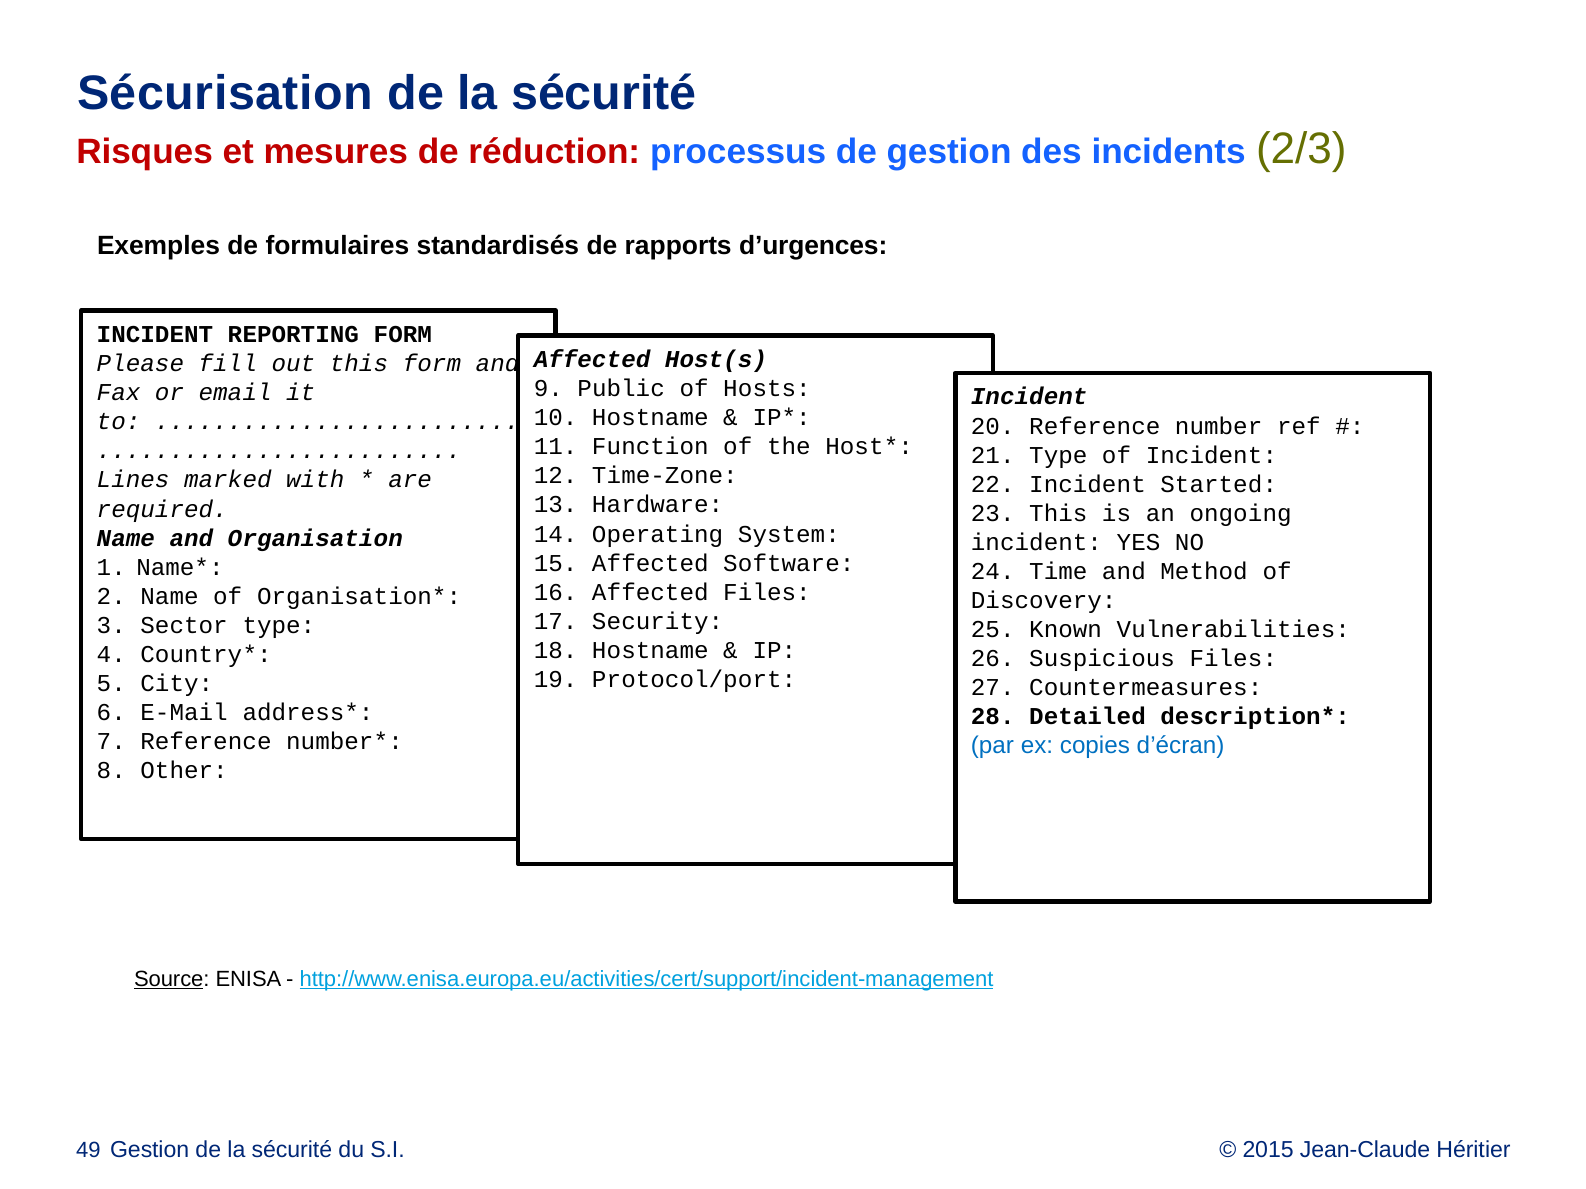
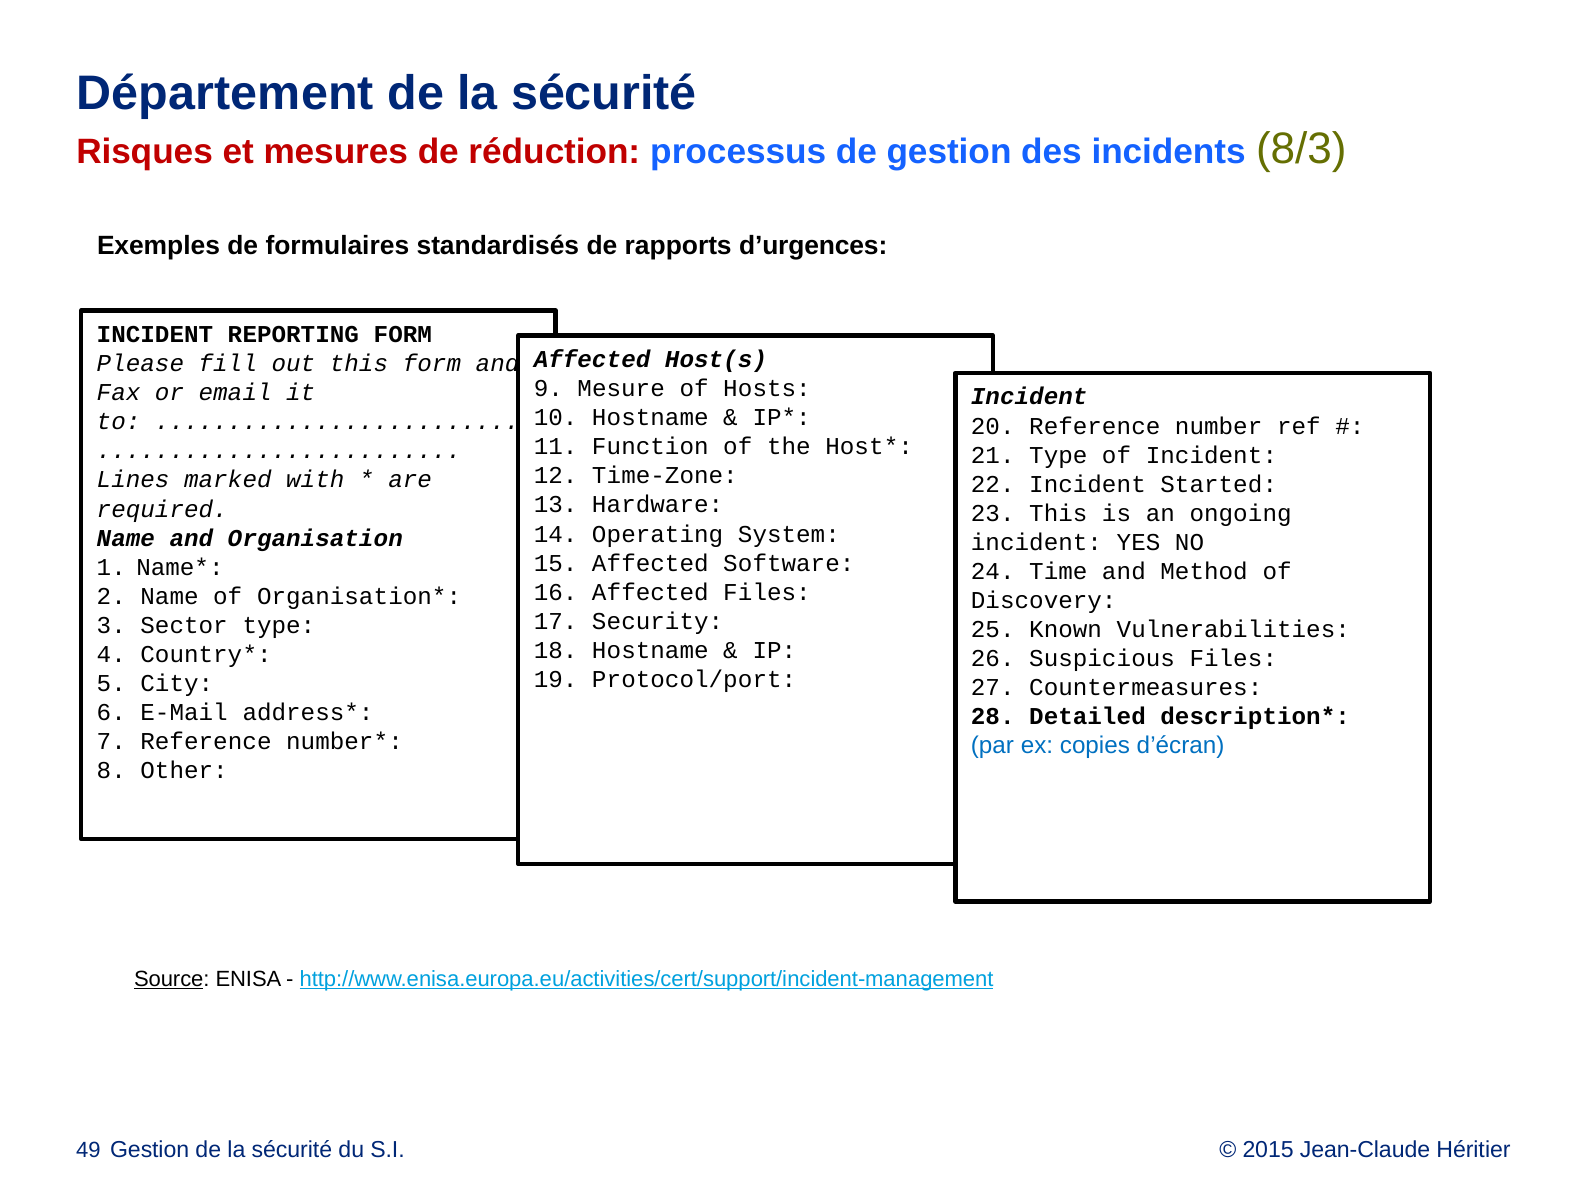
Sécurisation: Sécurisation -> Département
2/3: 2/3 -> 8/3
Public: Public -> Mesure
